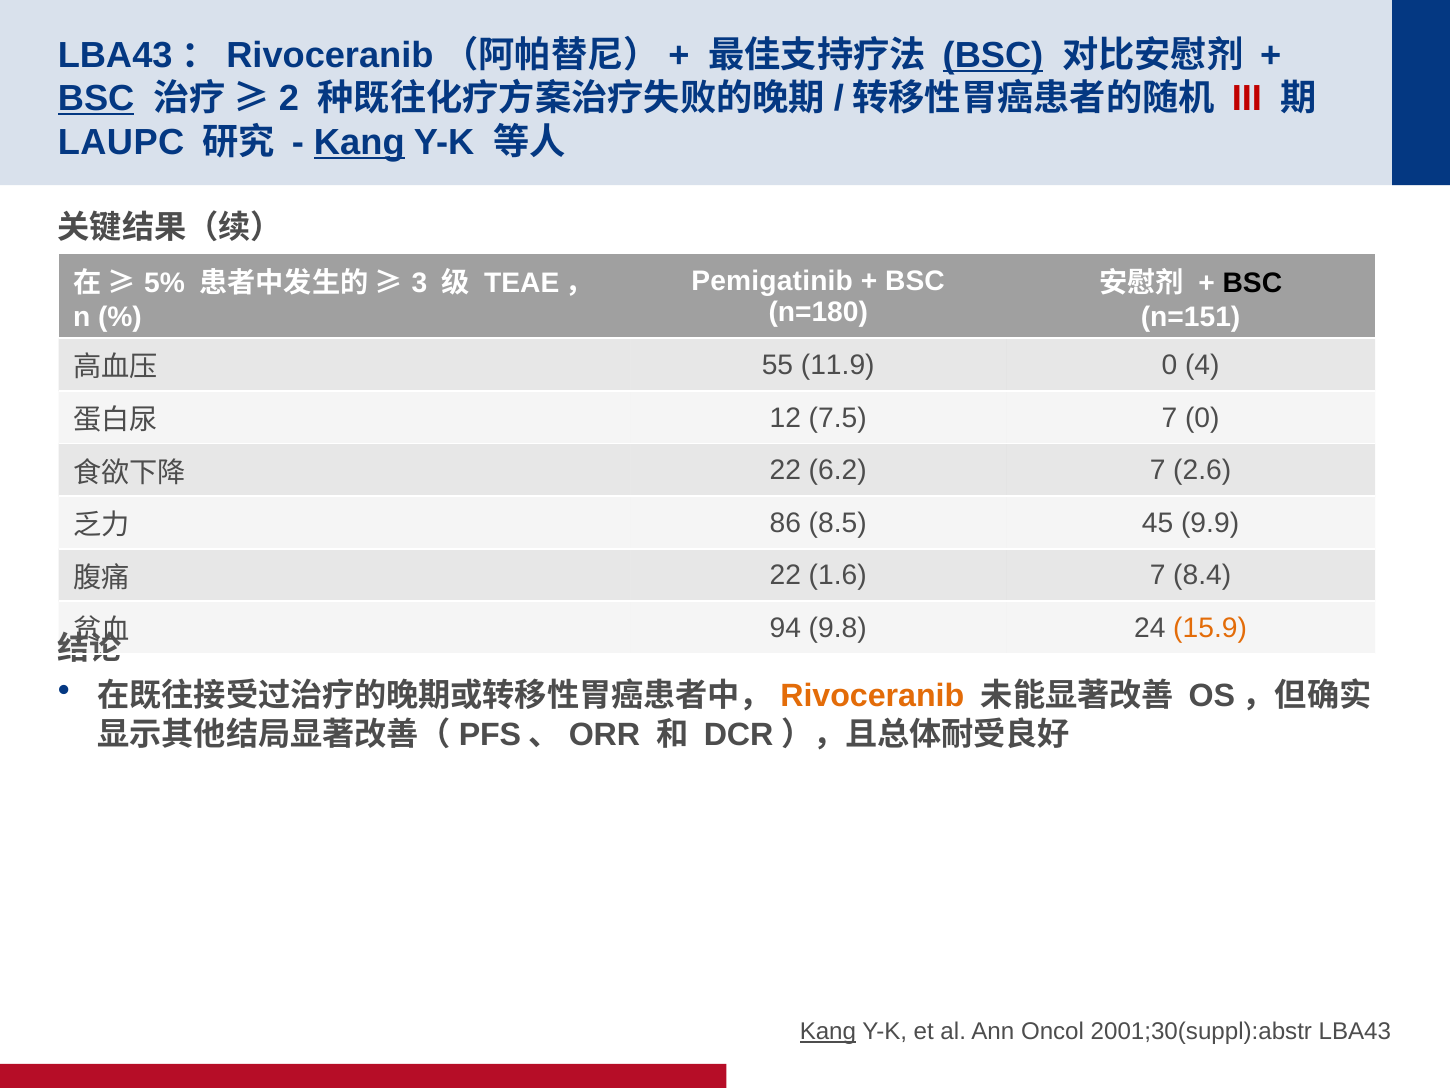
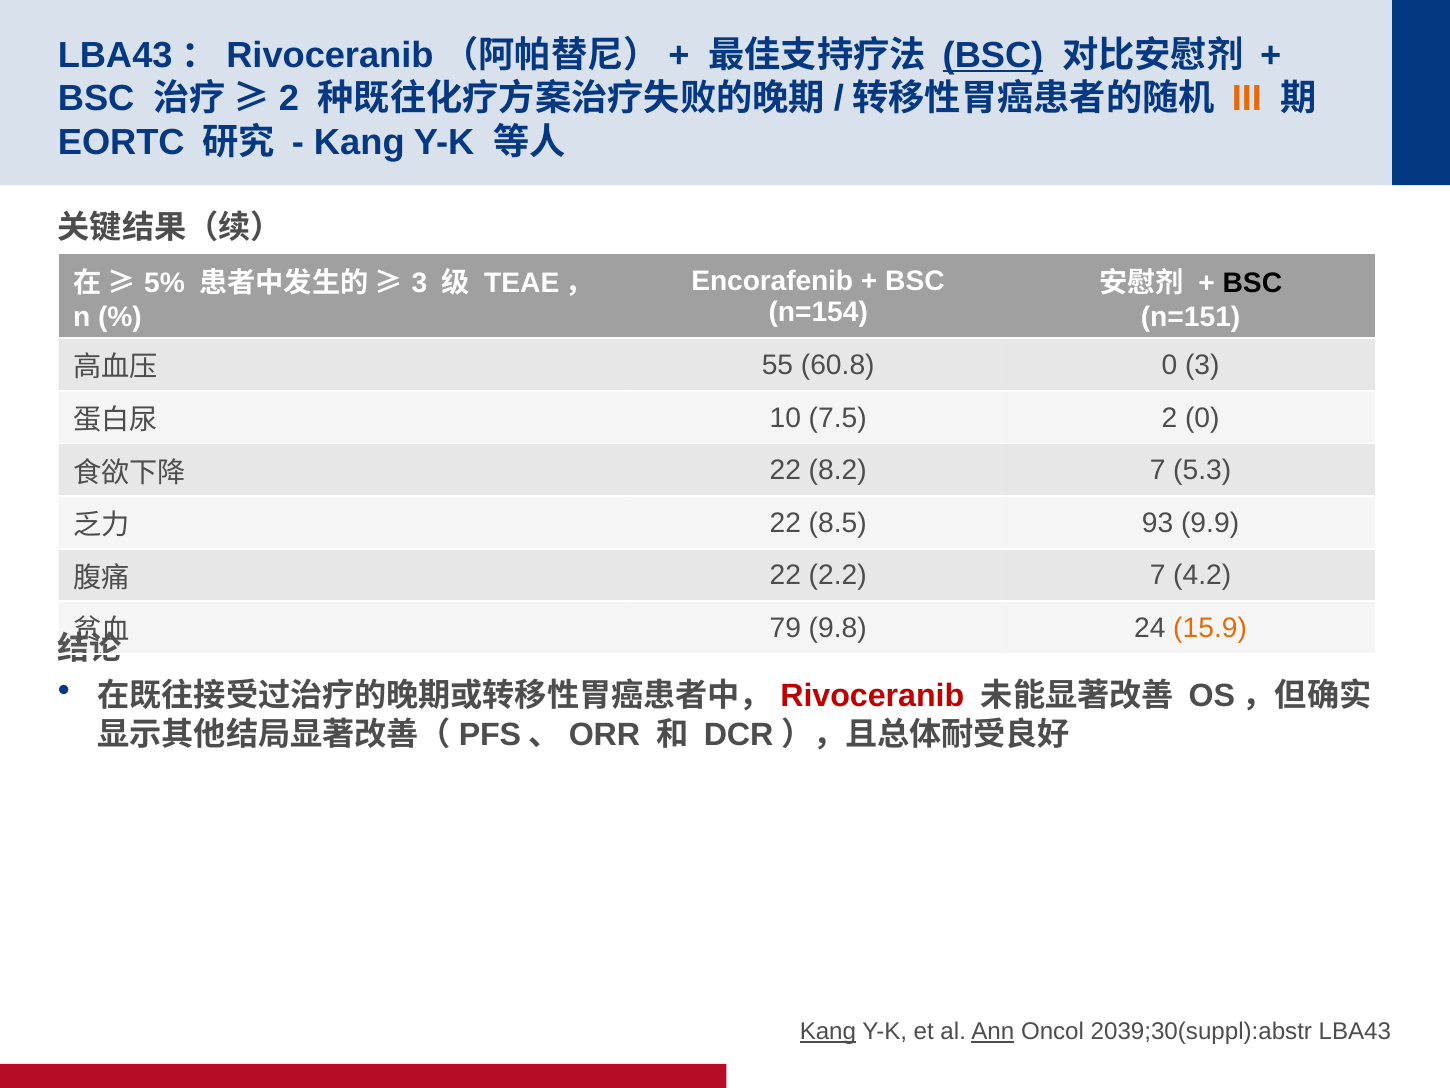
BSC at (96, 99) underline: present -> none
III colour: red -> orange
LAUPC: LAUPC -> EORTC
Kang at (359, 142) underline: present -> none
Pemigatinib: Pemigatinib -> Encorafenib
n=180: n=180 -> n=154
11.9: 11.9 -> 60.8
0 4: 4 -> 3
12: 12 -> 10
7.5 7: 7 -> 2
6.2: 6.2 -> 8.2
2.6: 2.6 -> 5.3
86 at (785, 523): 86 -> 22
45: 45 -> 93
1.6: 1.6 -> 2.2
8.4: 8.4 -> 4.2
94: 94 -> 79
Rivoceranib colour: orange -> red
Ann underline: none -> present
2001;30(suppl):abstr: 2001;30(suppl):abstr -> 2039;30(suppl):abstr
